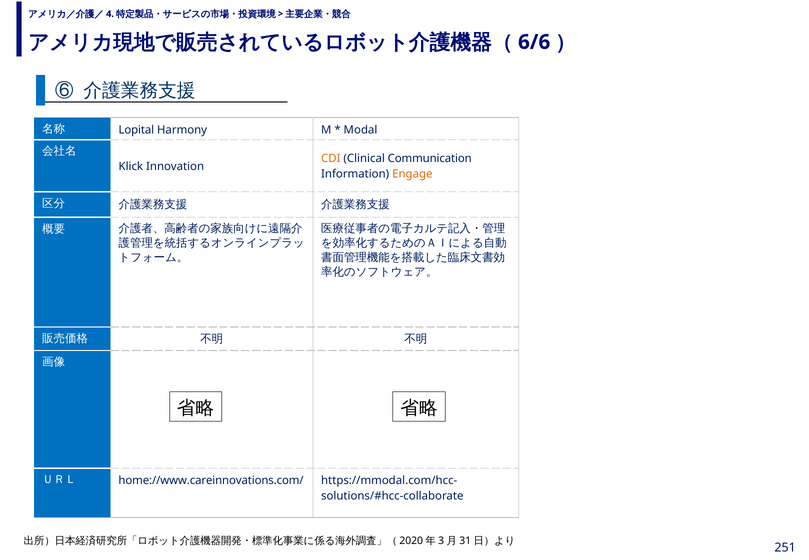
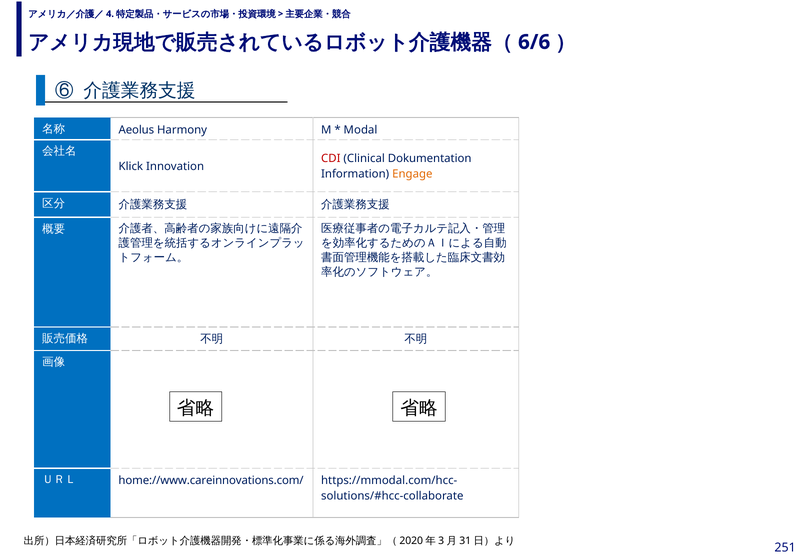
Lopital: Lopital -> Aeolus
CDI colour: orange -> red
Communication: Communication -> Dokumentation
